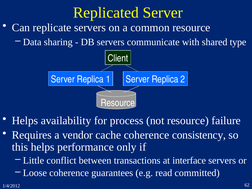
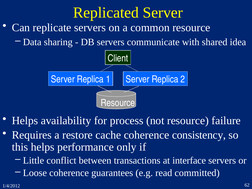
type: type -> idea
vendor: vendor -> restore
